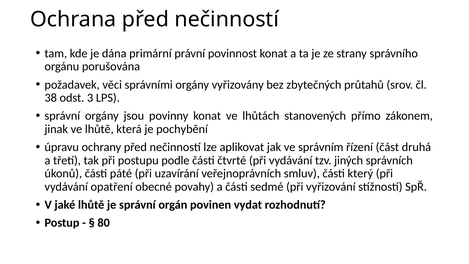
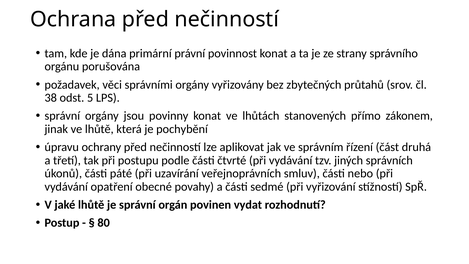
3: 3 -> 5
který: který -> nebo
